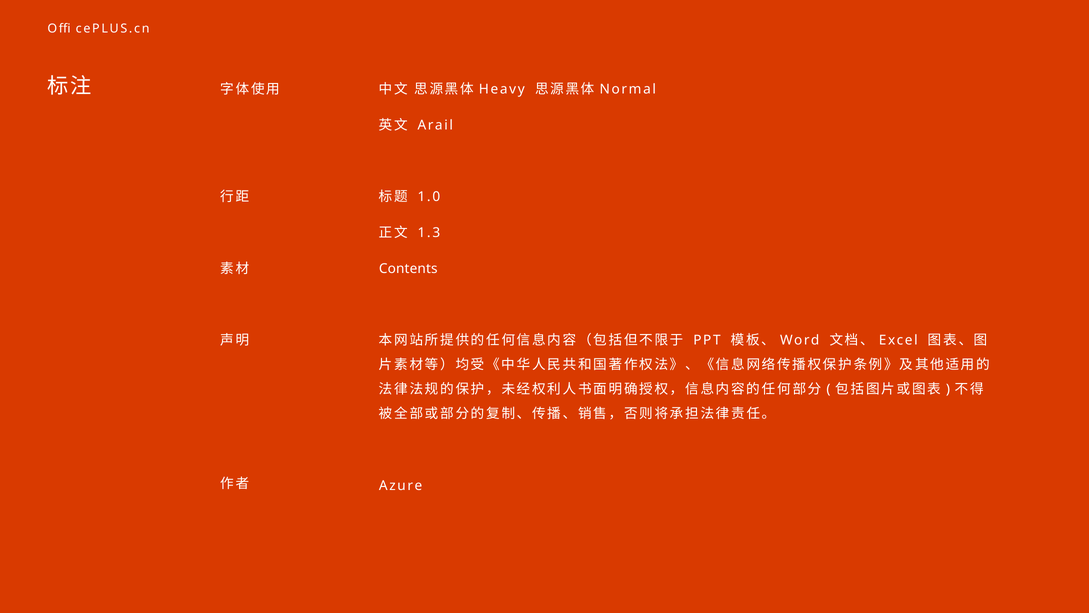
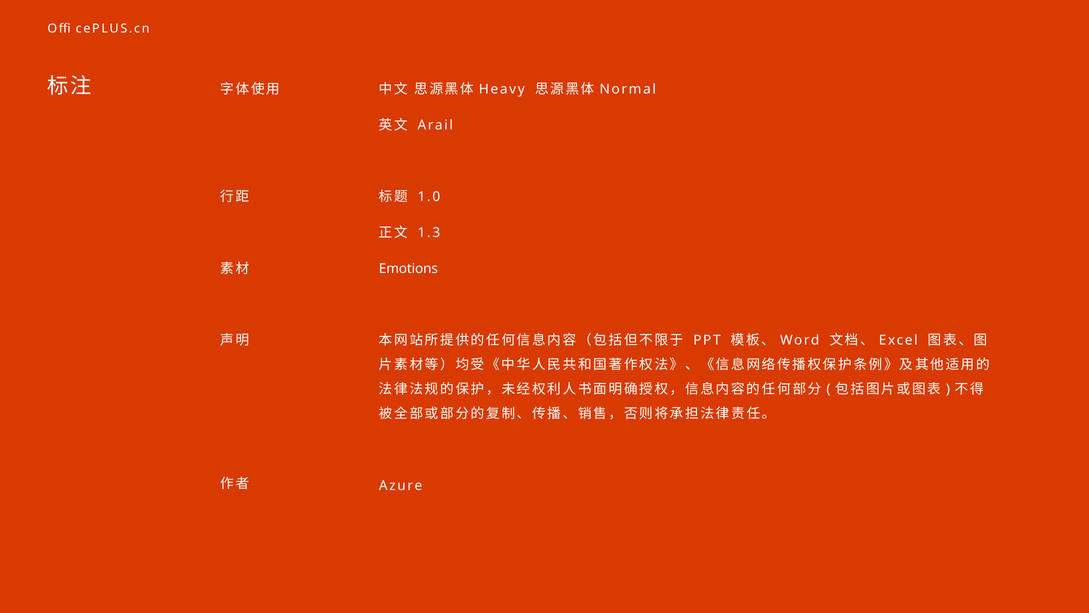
Contents: Contents -> Emotions
